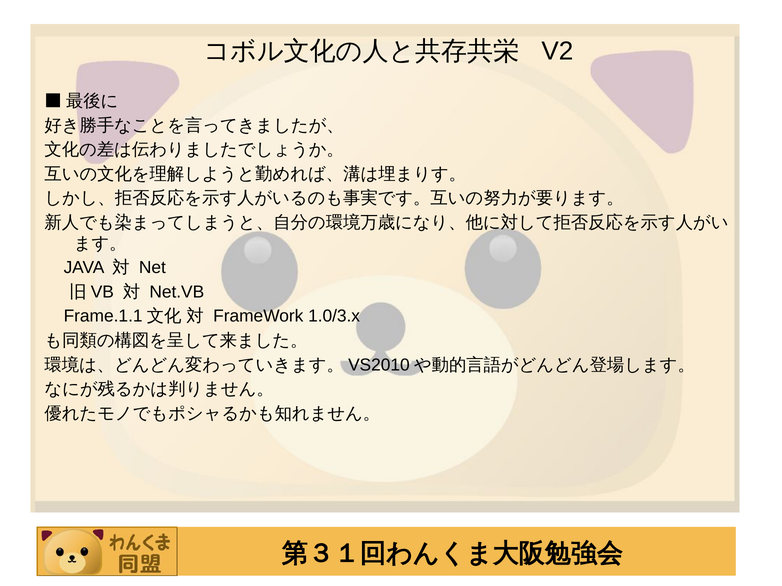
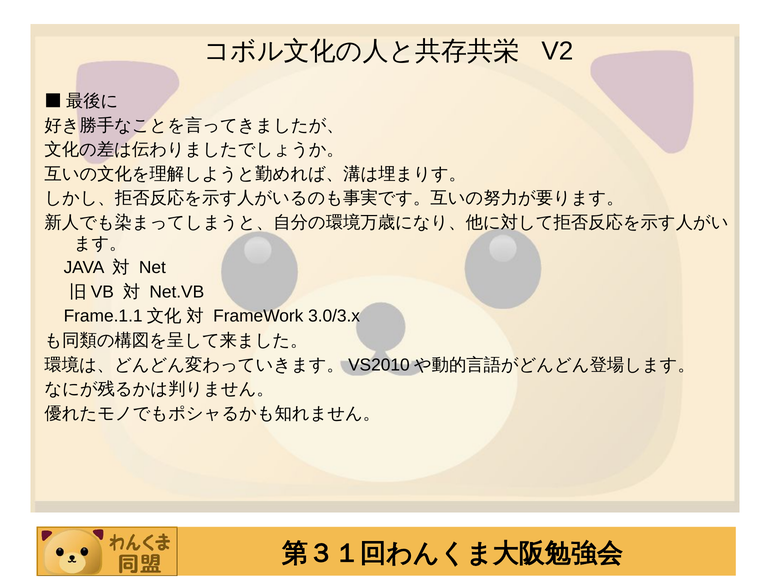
1.0/3.x: 1.0/3.x -> 3.0/3.x
